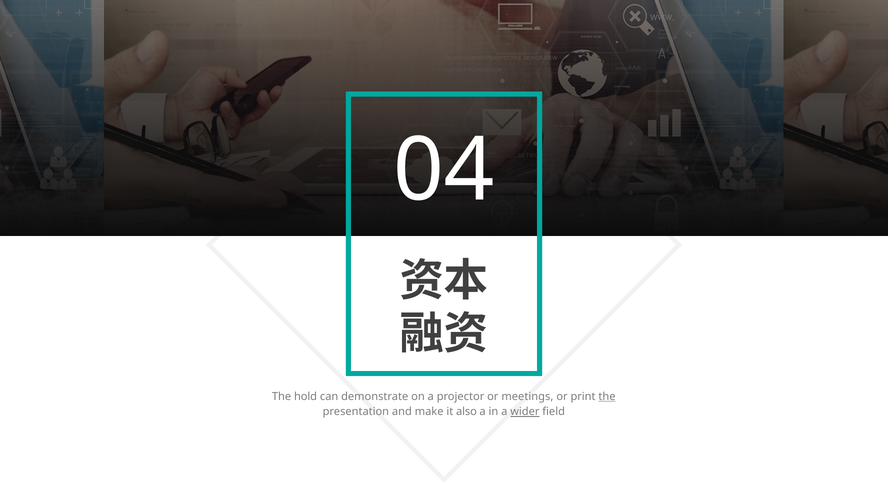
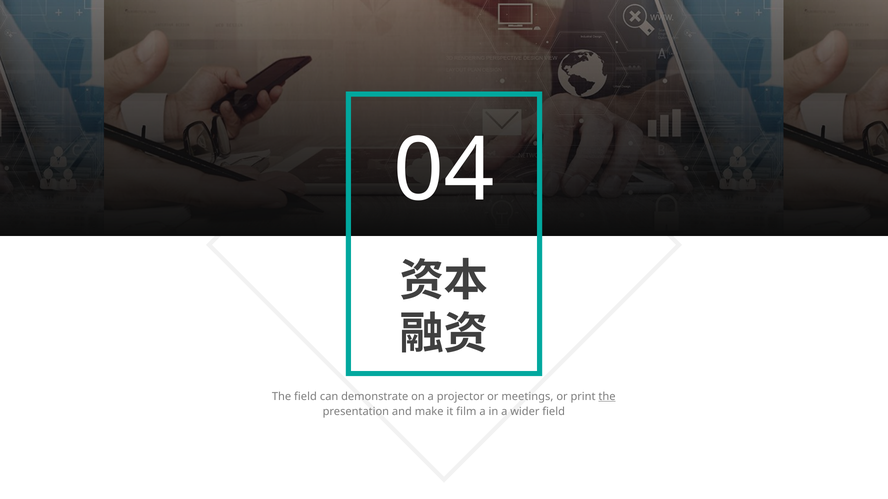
The hold: hold -> field
also: also -> film
wider underline: present -> none
